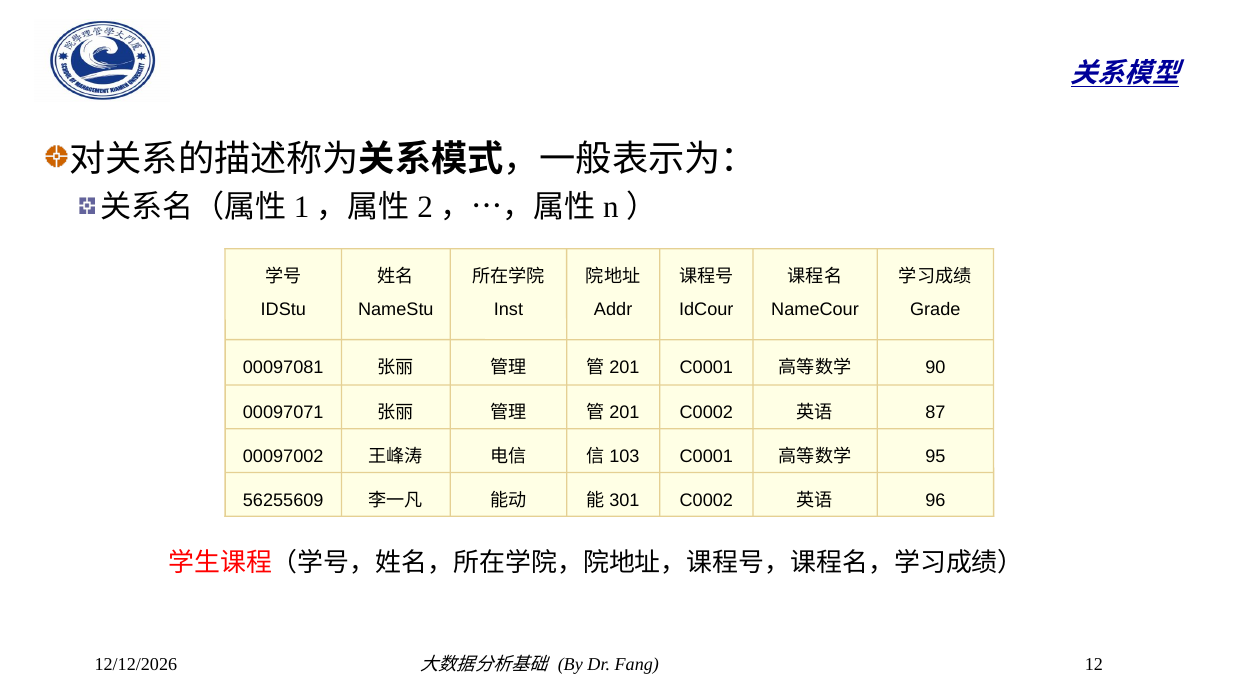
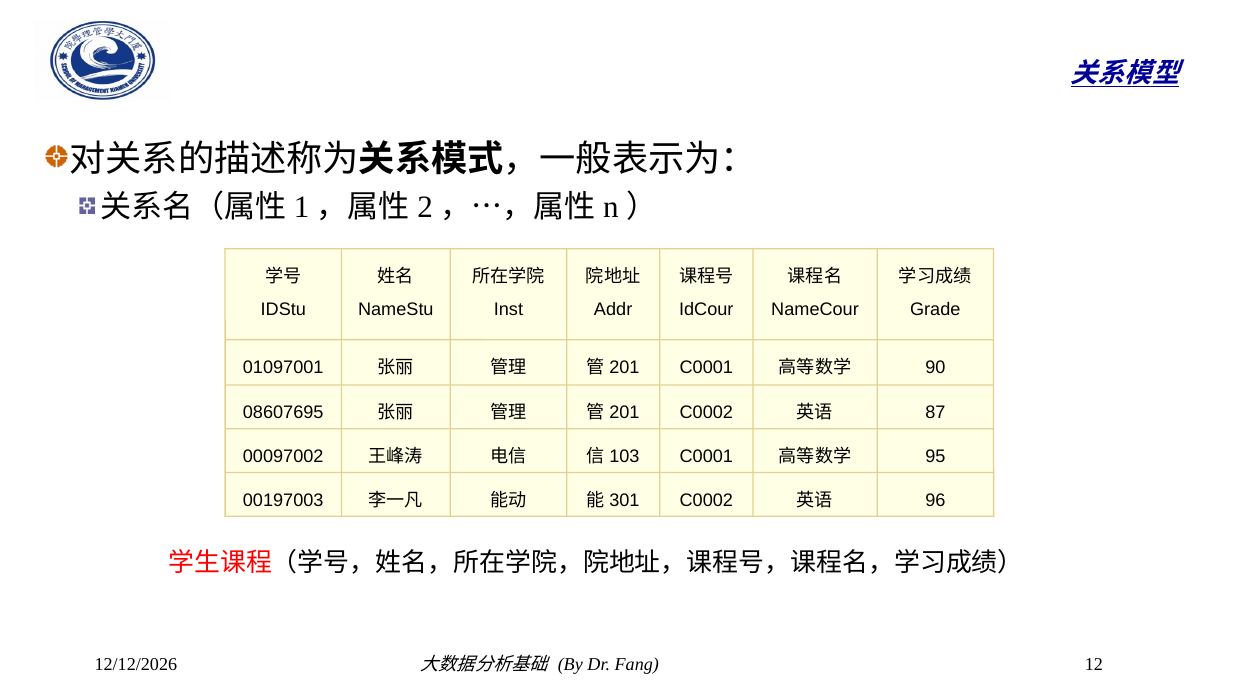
00097081: 00097081 -> 01097001
00097071: 00097071 -> 08607695
56255609: 56255609 -> 00197003
